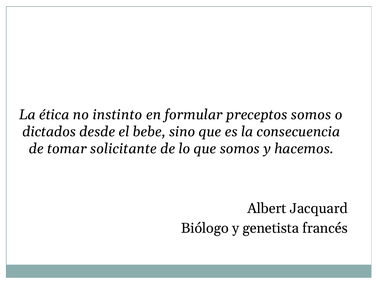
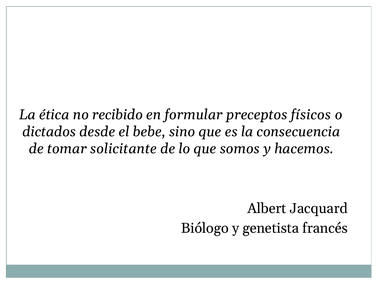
instinto: instinto -> recibido
preceptos somos: somos -> físicos
